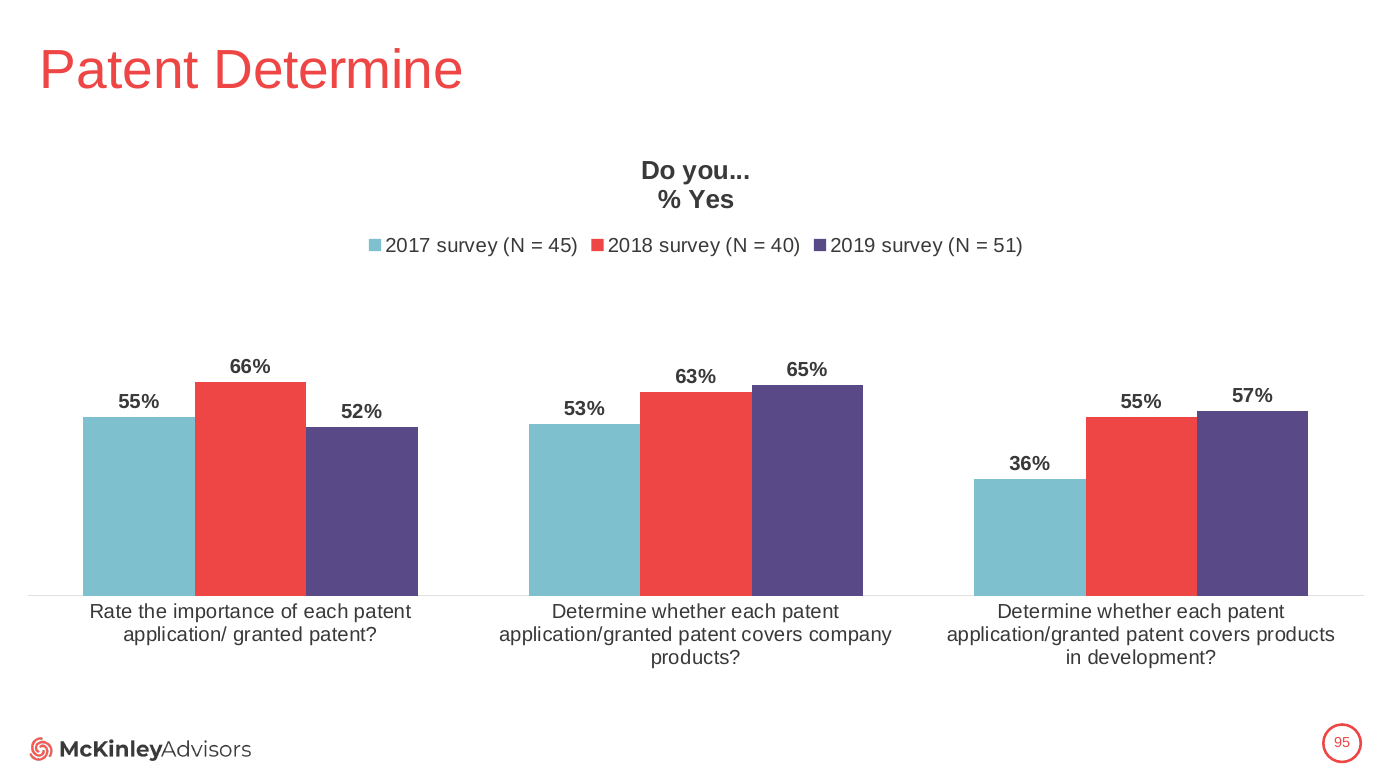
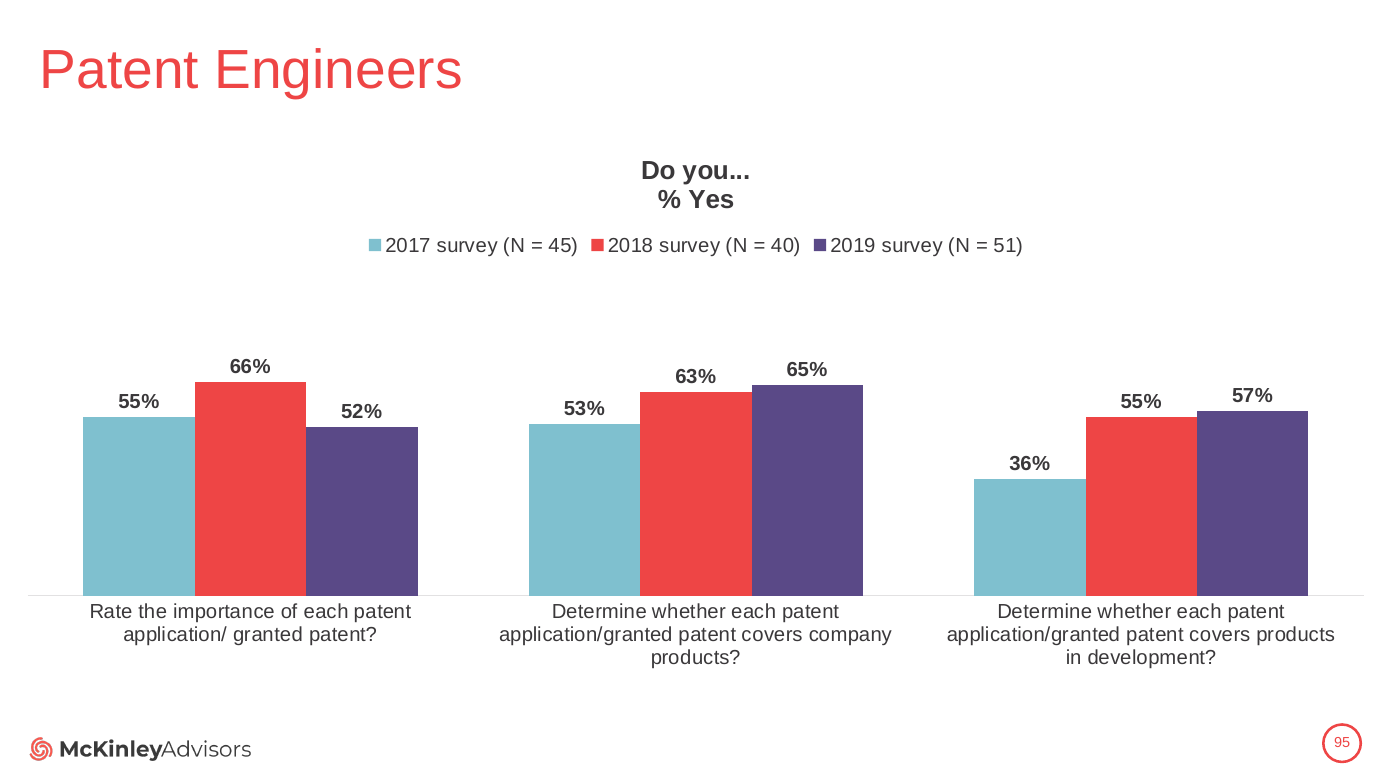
Determine at (339, 70): Determine -> Engineers
